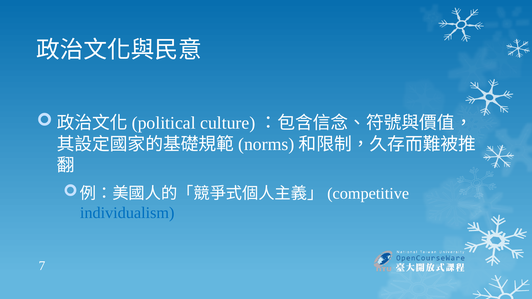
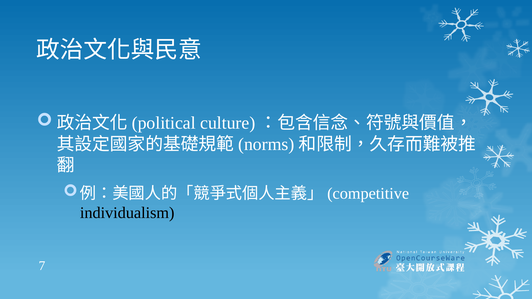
individualism colour: blue -> black
